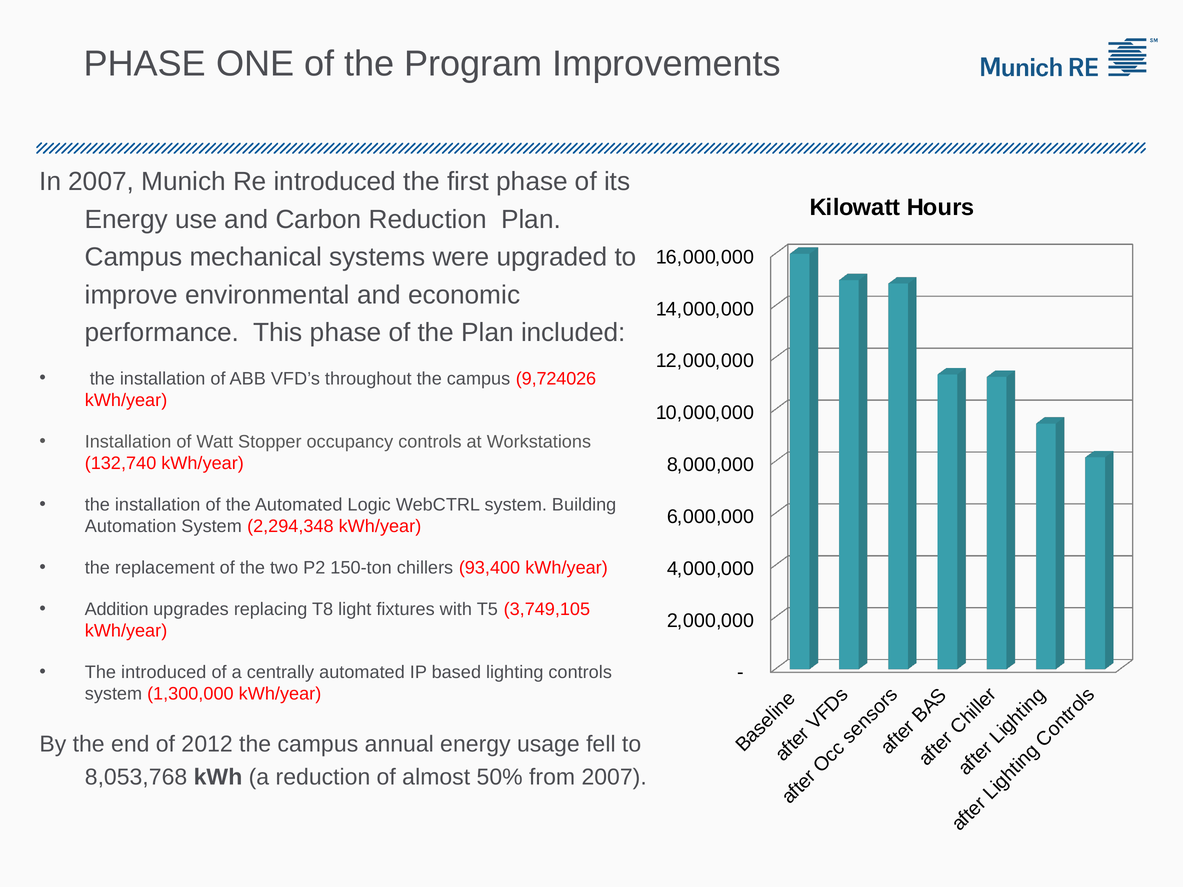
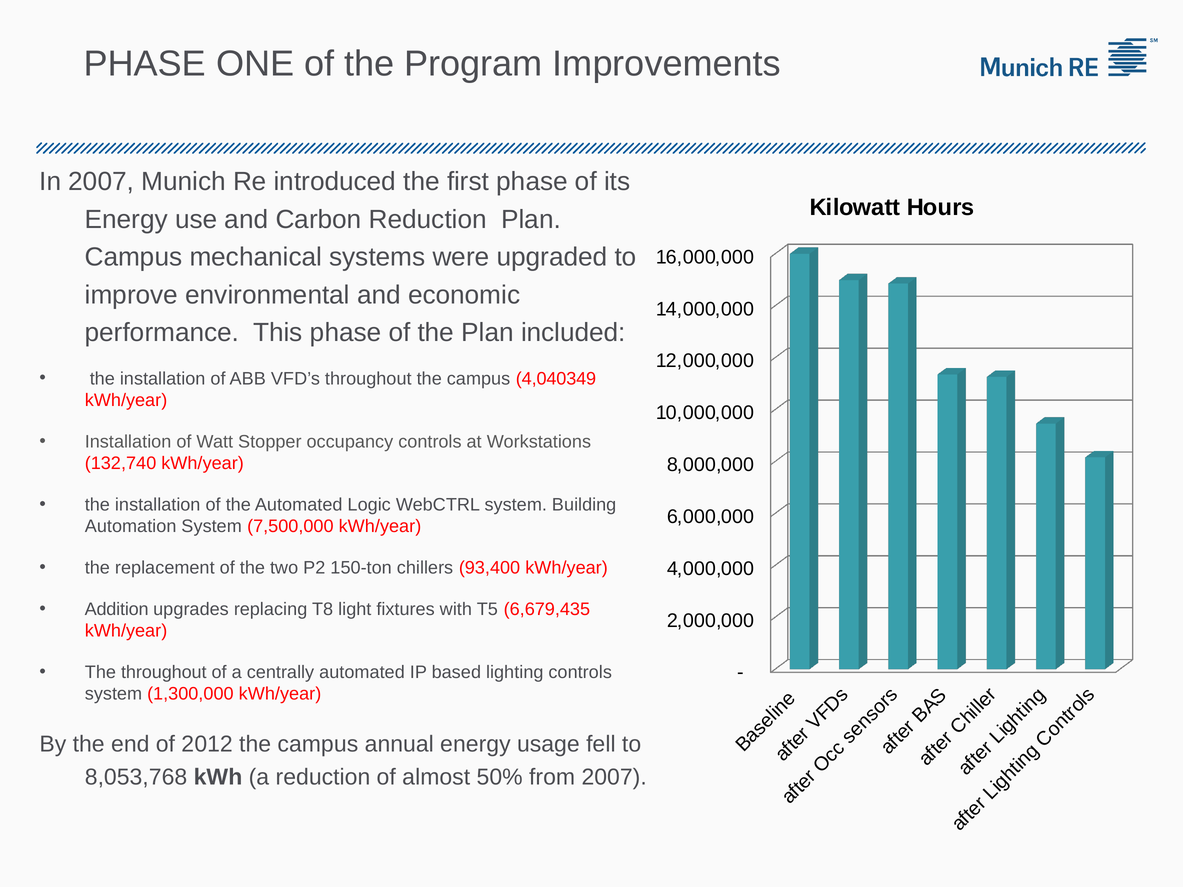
9,724026: 9,724026 -> 4,040349
2,294,348: 2,294,348 -> 7,500,000
3,749,105: 3,749,105 -> 6,679,435
The introduced: introduced -> throughout
